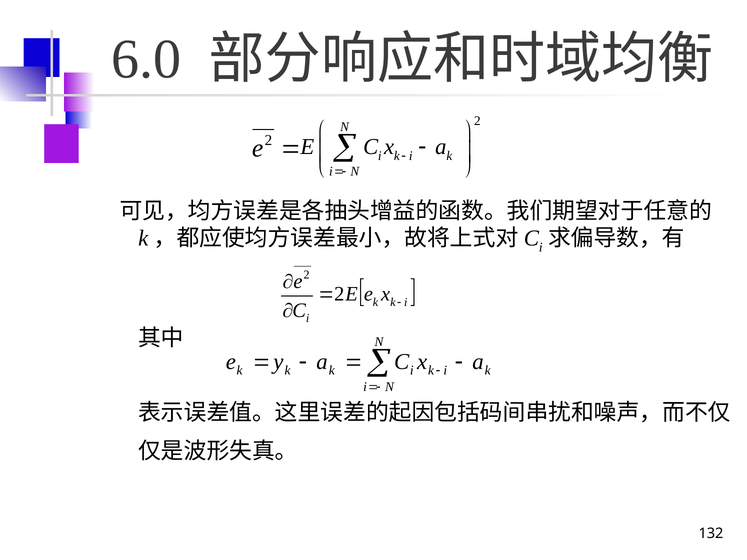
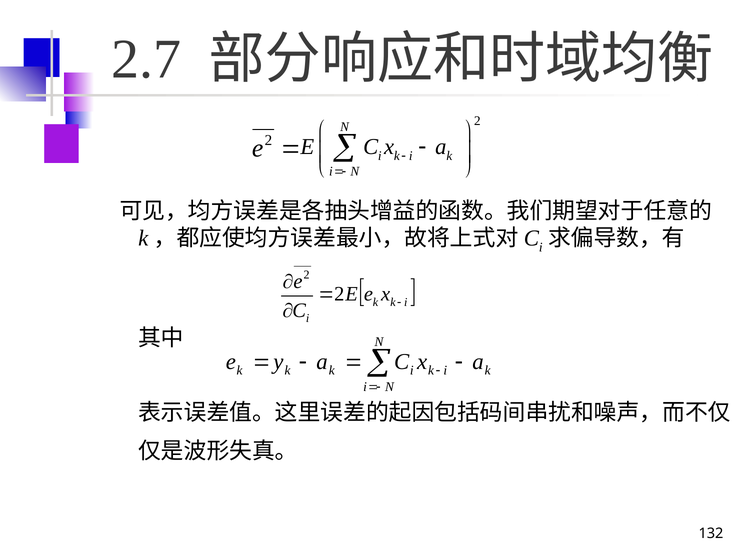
6.0: 6.0 -> 2.7
